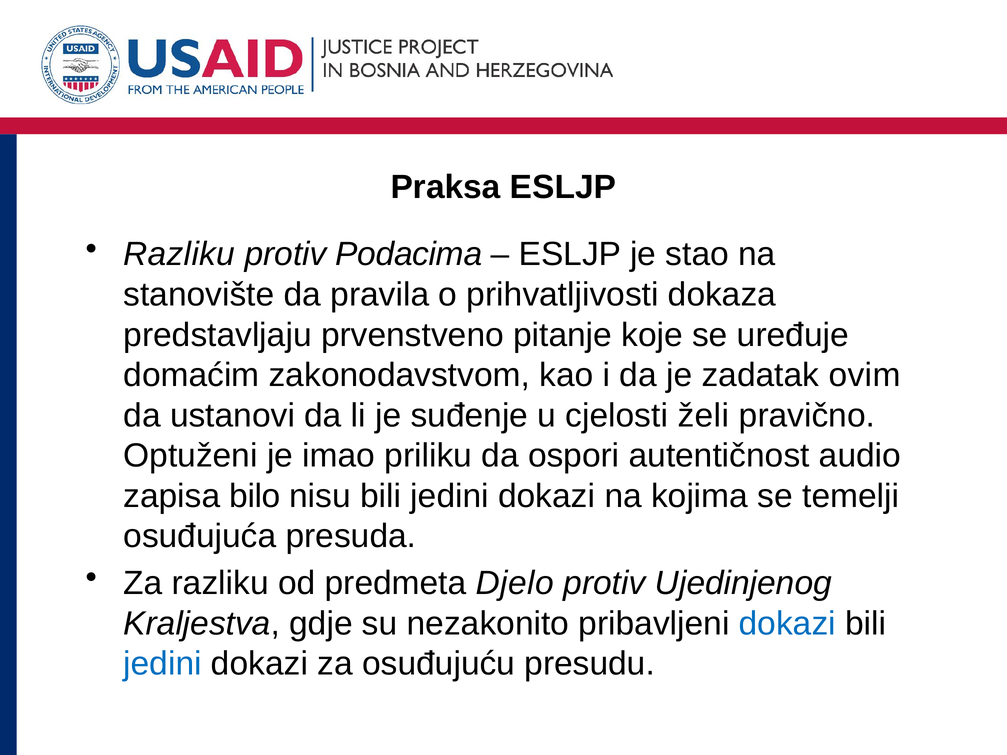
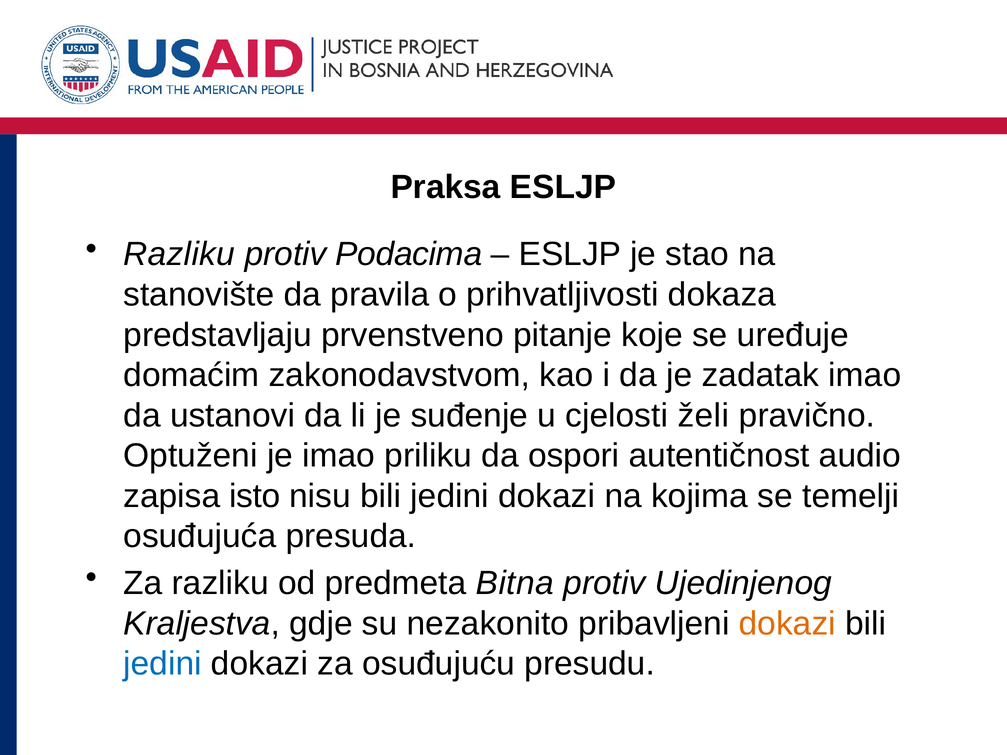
zadatak ovim: ovim -> imao
bilo: bilo -> isto
Djelo: Djelo -> Bitna
dokazi at (787, 624) colour: blue -> orange
